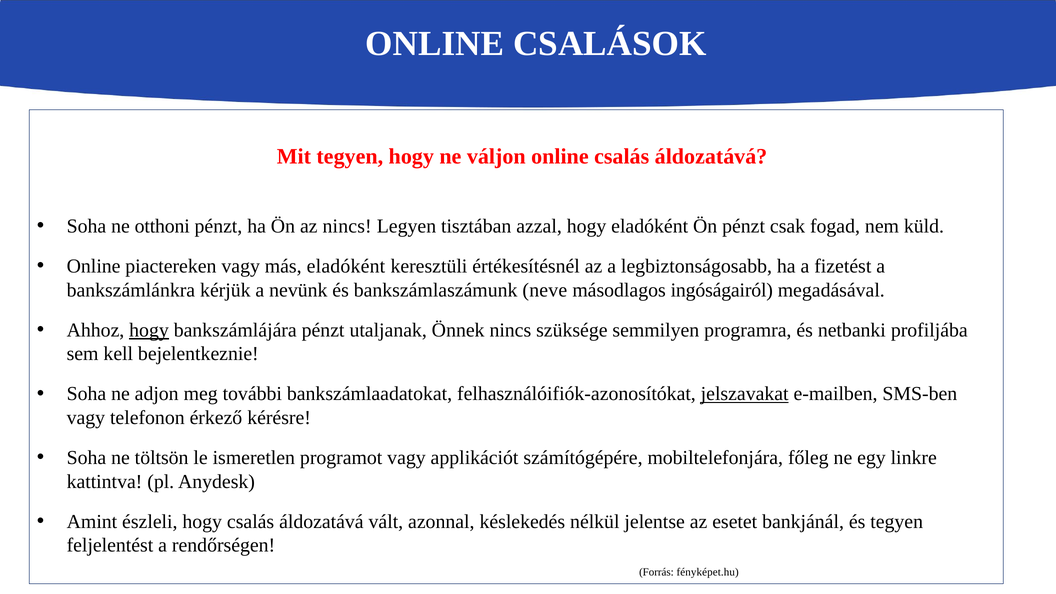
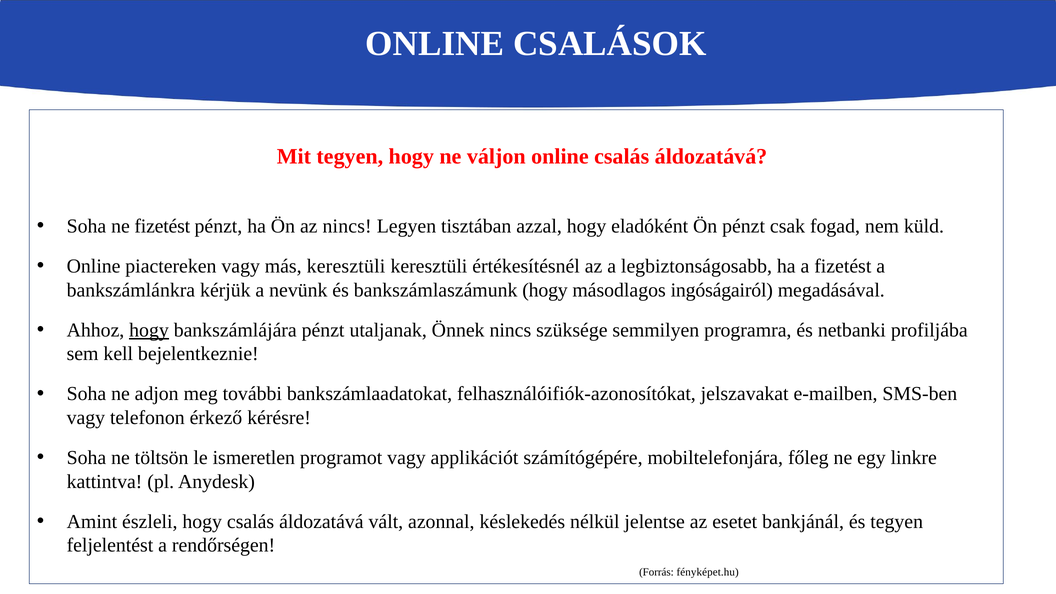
ne otthoni: otthoni -> fizetést
más eladóként: eladóként -> keresztüli
bankszámlaszámunk neve: neve -> hogy
jelszavakat underline: present -> none
